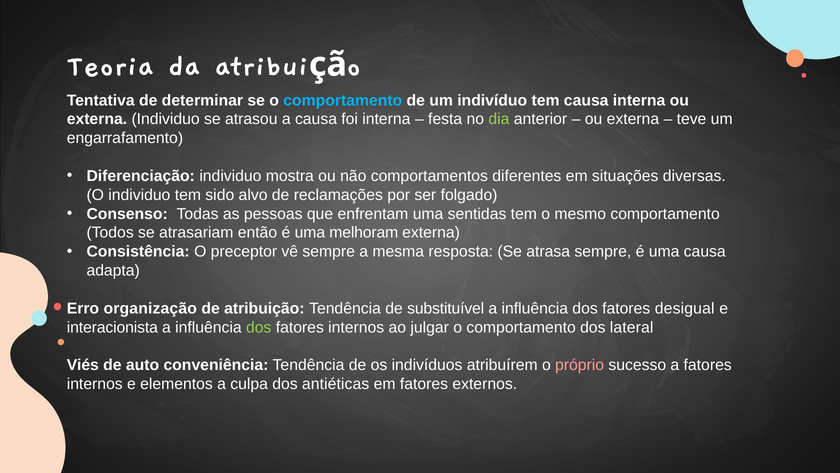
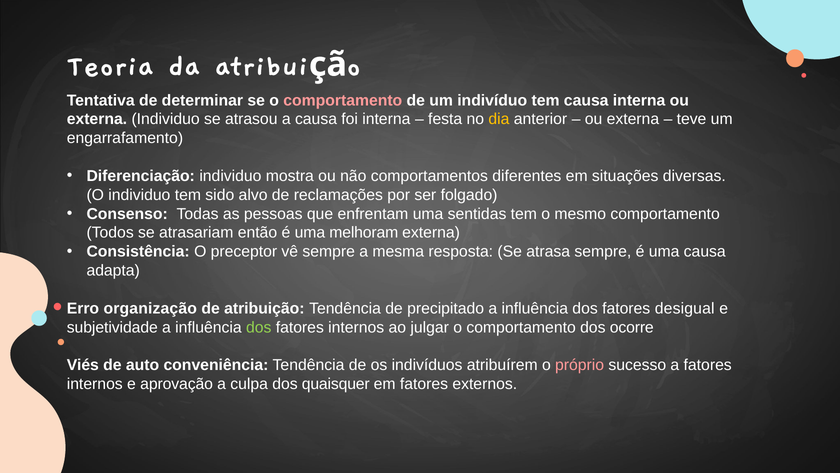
comportamento at (343, 100) colour: light blue -> pink
dia colour: light green -> yellow
substituível: substituível -> precipitado
interacionista: interacionista -> subjetividade
lateral: lateral -> ocorre
elementos: elementos -> aprovação
antiéticas: antiéticas -> quaisquer
